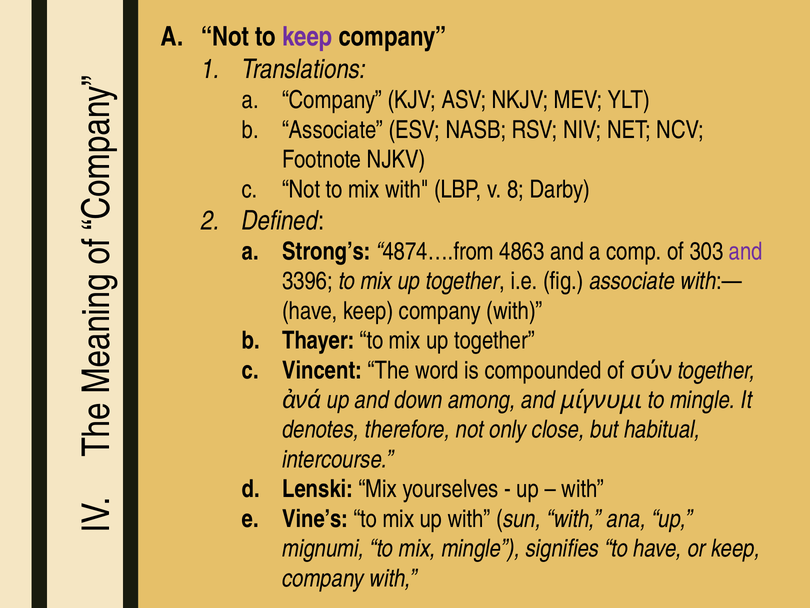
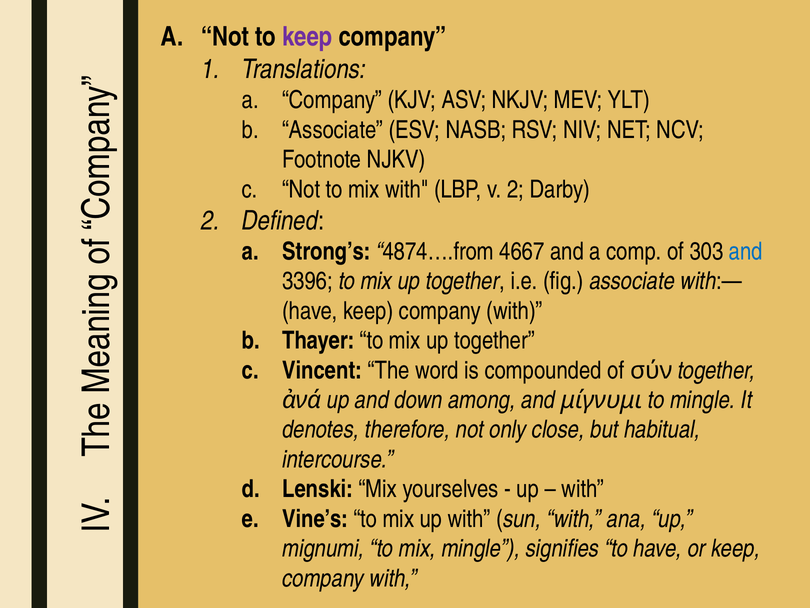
v 8: 8 -> 2
4863: 4863 -> 4667
and at (746, 251) colour: purple -> blue
